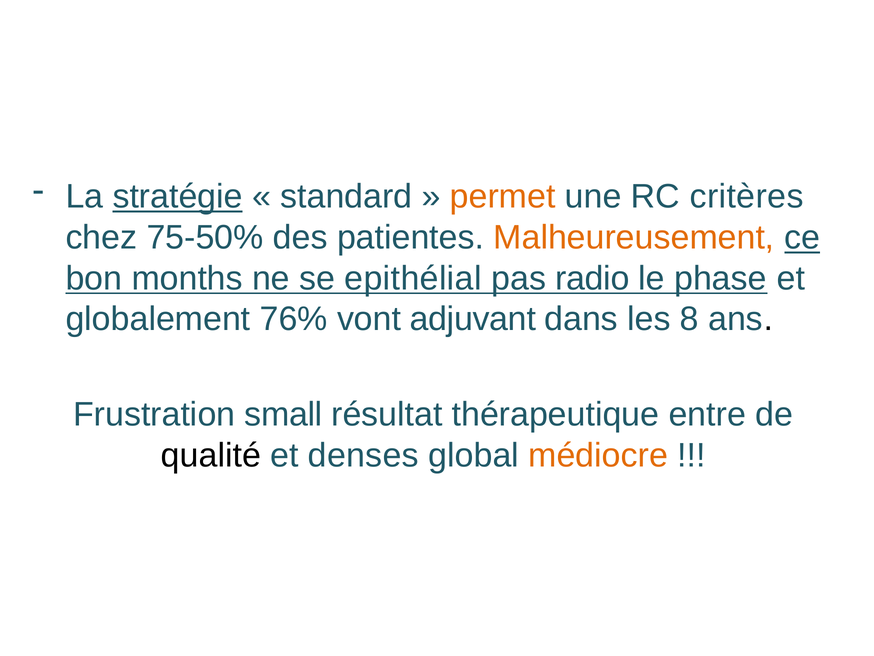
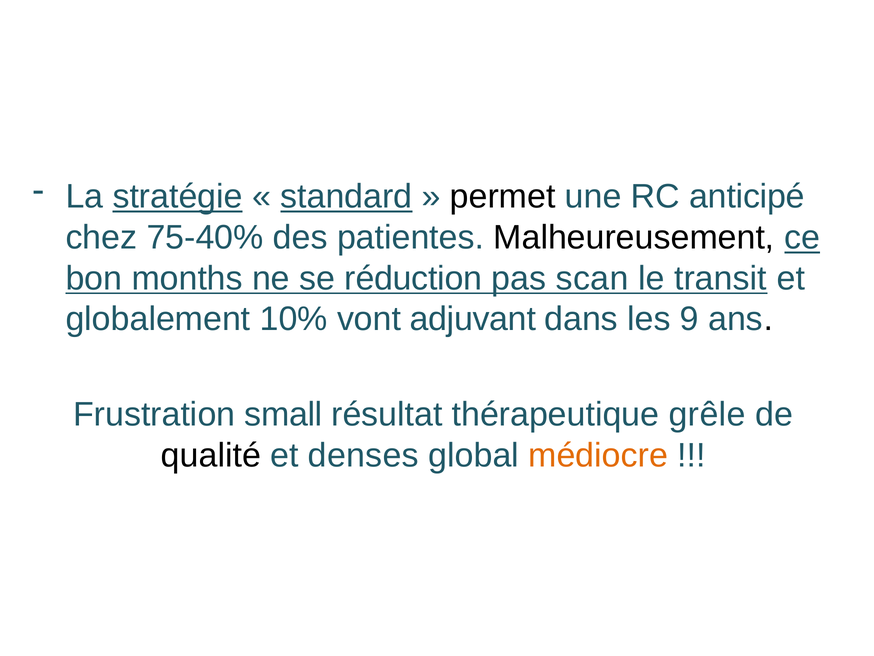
standard underline: none -> present
permet colour: orange -> black
critères: critères -> anticipé
75-50%: 75-50% -> 75-40%
Malheureusement colour: orange -> black
epithélial: epithélial -> réduction
radio: radio -> scan
phase: phase -> transit
76%: 76% -> 10%
8: 8 -> 9
entre: entre -> grêle
